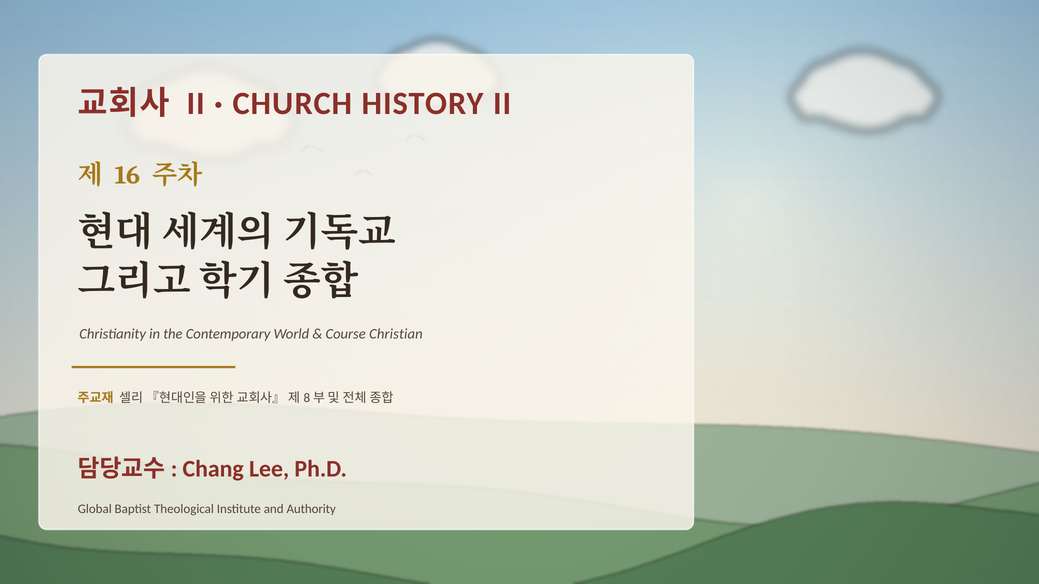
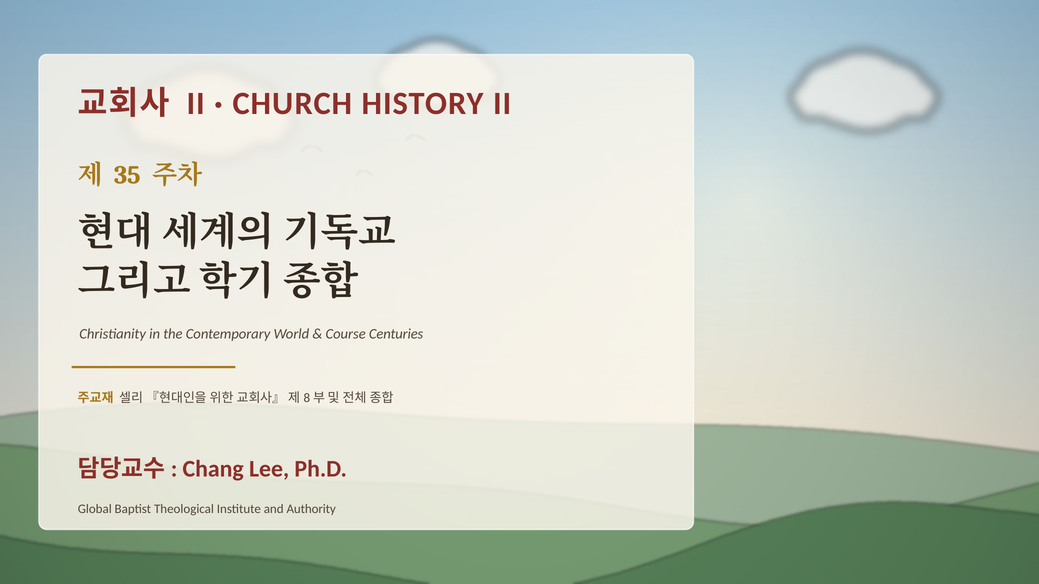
16: 16 -> 35
Christian: Christian -> Centuries
